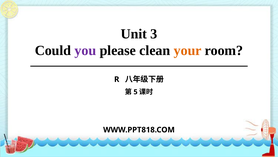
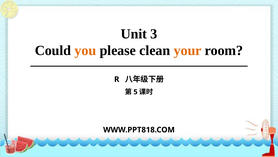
you colour: purple -> orange
